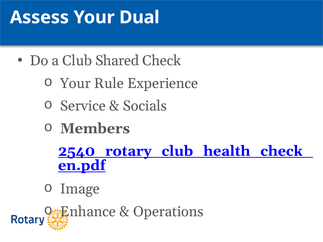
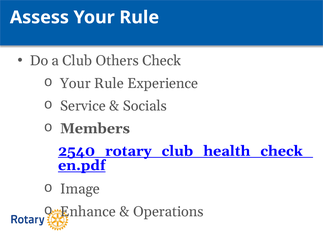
Assess Your Dual: Dual -> Rule
Shared: Shared -> Others
